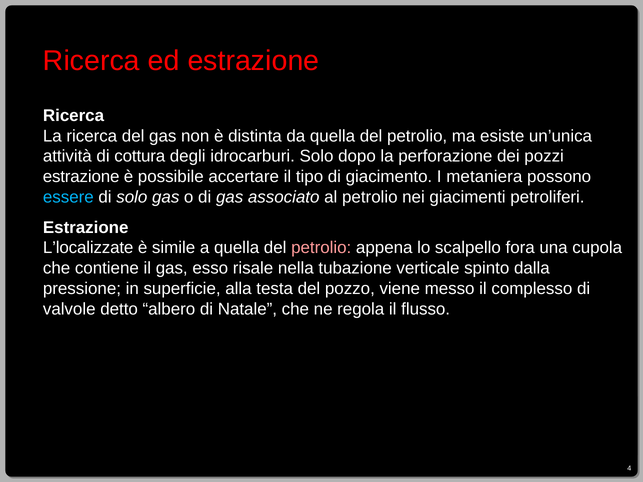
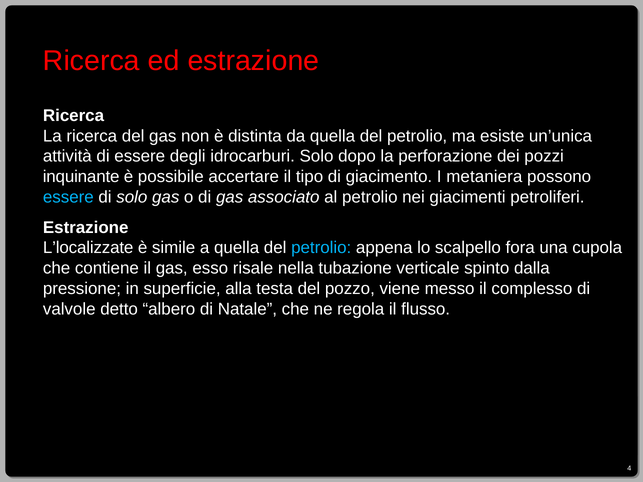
di cottura: cottura -> essere
estrazione at (81, 177): estrazione -> inquinante
petrolio at (321, 248) colour: pink -> light blue
